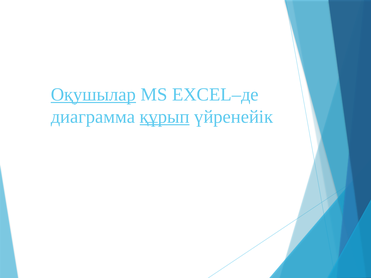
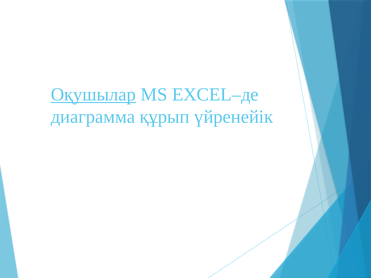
құрып underline: present -> none
